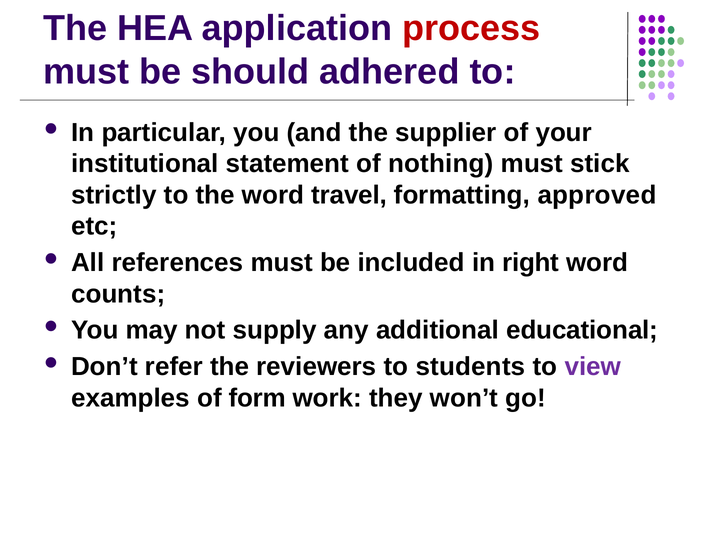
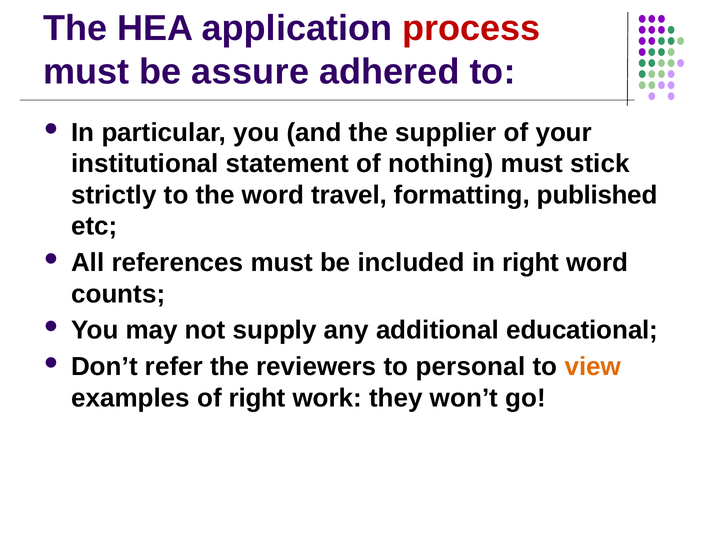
should: should -> assure
approved: approved -> published
students: students -> personal
view colour: purple -> orange
of form: form -> right
